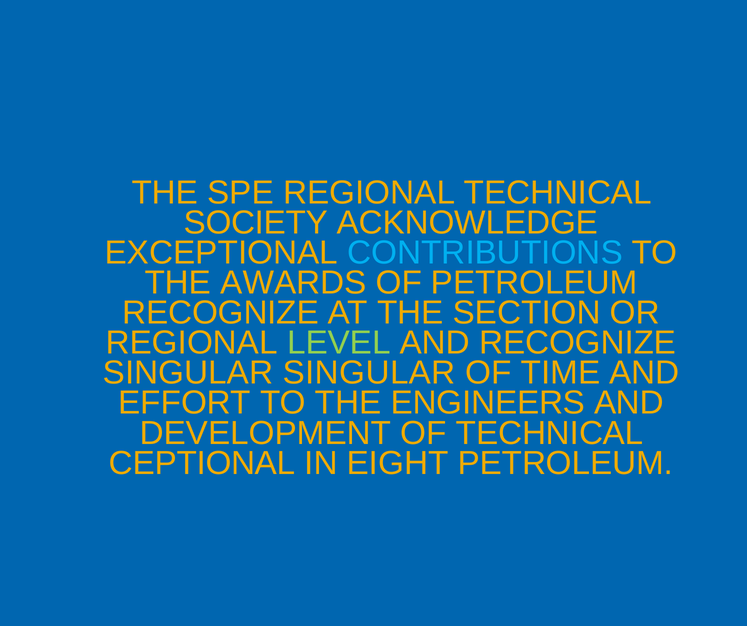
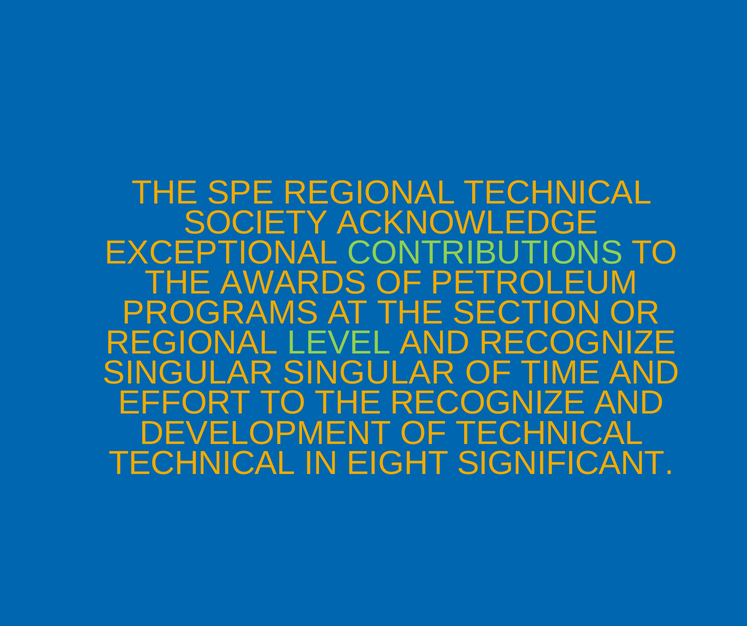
CONTRIBUTIONS colour: light blue -> light green
RECOGNIZE at (221, 313): RECOGNIZE -> PROGRAMS
THE ENGINEERS: ENGINEERS -> RECOGNIZE
CEPTIONAL at (202, 463): CEPTIONAL -> TECHNICAL
EIGHT PETROLEUM: PETROLEUM -> SIGNIFICANT
